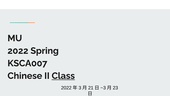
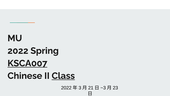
KSCA007 underline: none -> present
